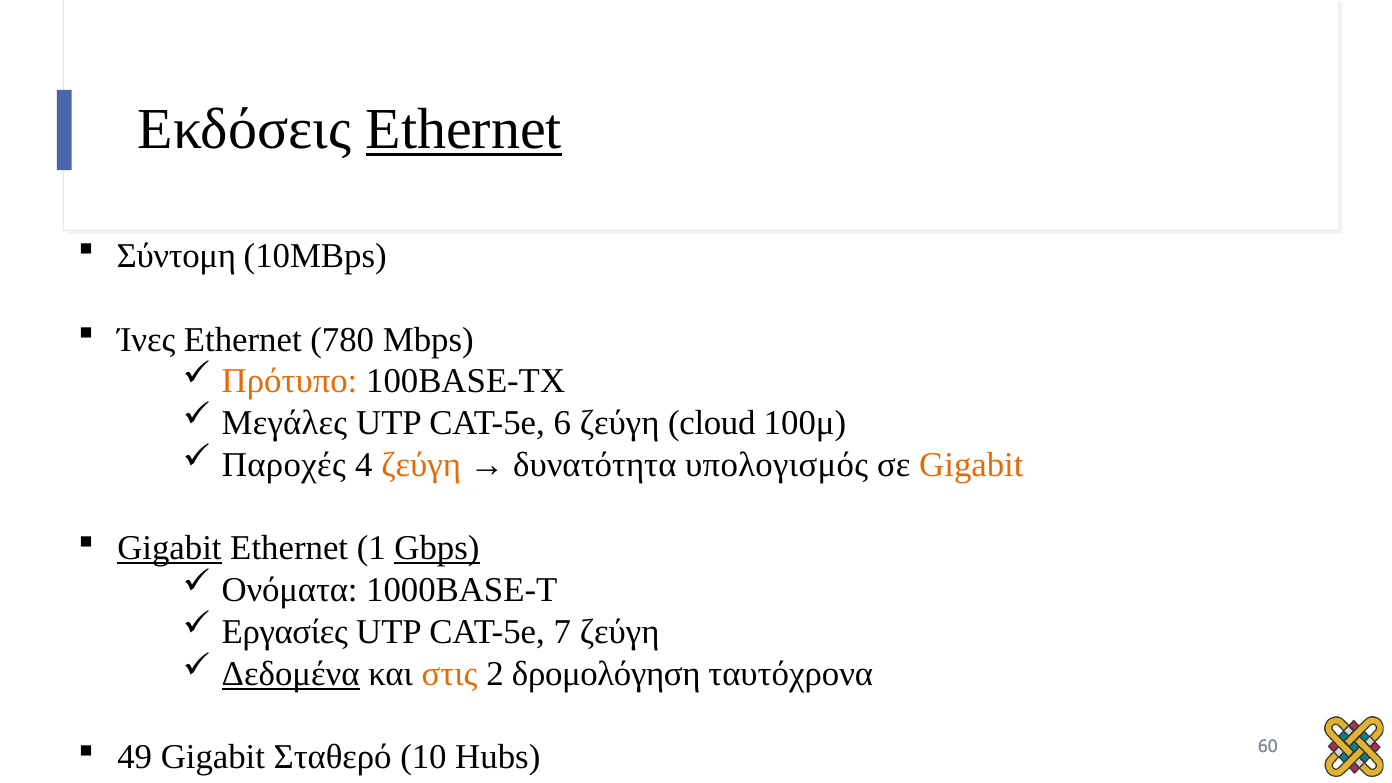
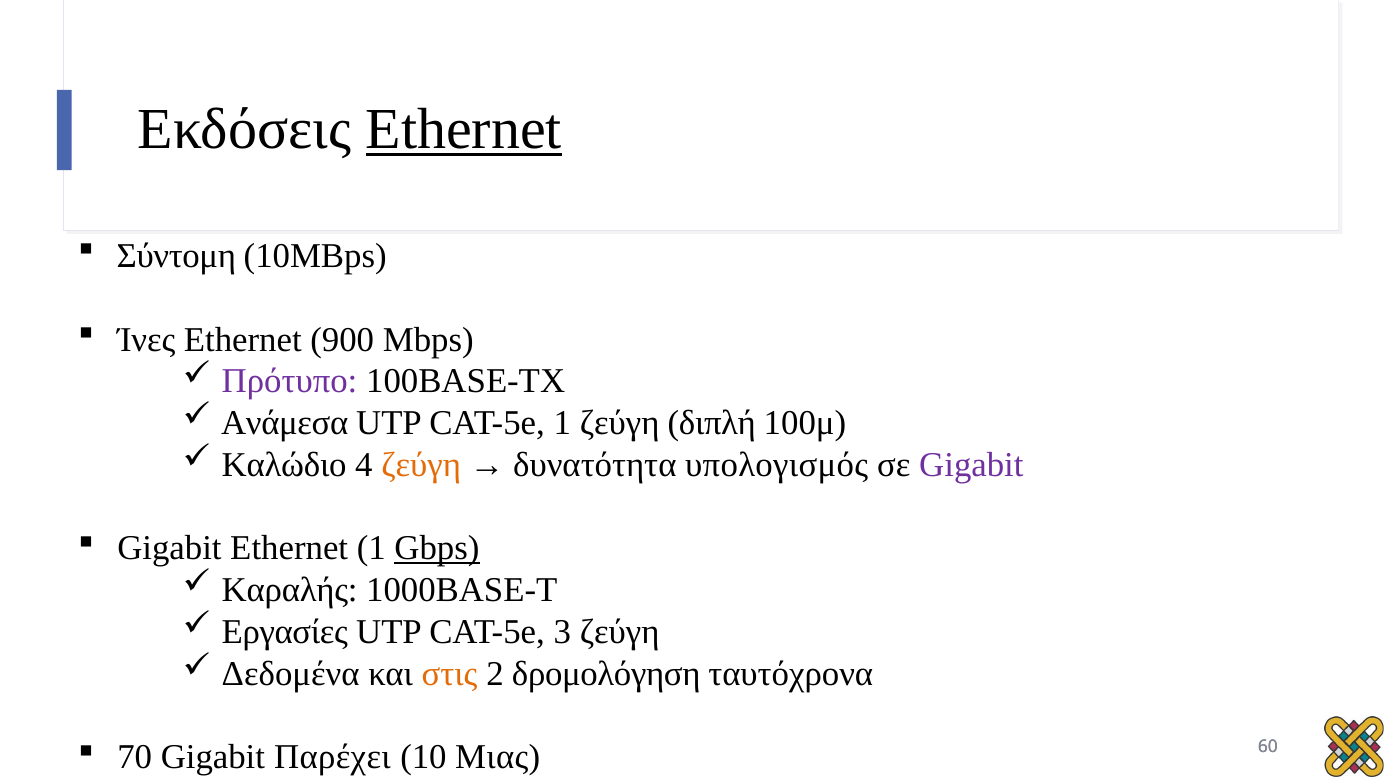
780: 780 -> 900
Πρότυπο colour: orange -> purple
Μεγάλες: Μεγάλες -> Ανάμεσα
CAT-5e 6: 6 -> 1
cloud: cloud -> διπλή
Παροχές: Παροχές -> Καλώδιο
Gigabit at (971, 465) colour: orange -> purple
Gigabit at (169, 548) underline: present -> none
Ονόματα: Ονόματα -> Καραλής
7: 7 -> 3
Δεδομένα underline: present -> none
49: 49 -> 70
Σταθερό: Σταθερό -> Παρέχει
Hubs: Hubs -> Μιας
